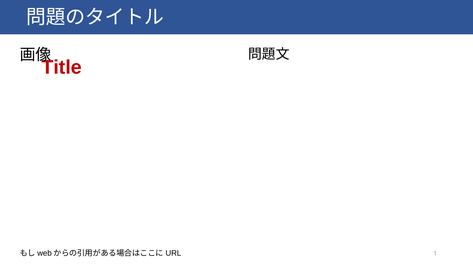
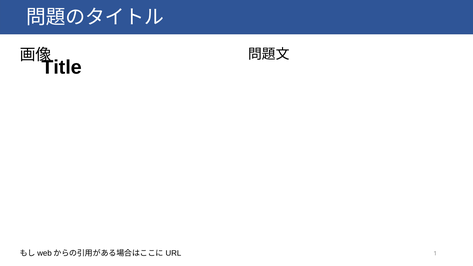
Title colour: red -> black
